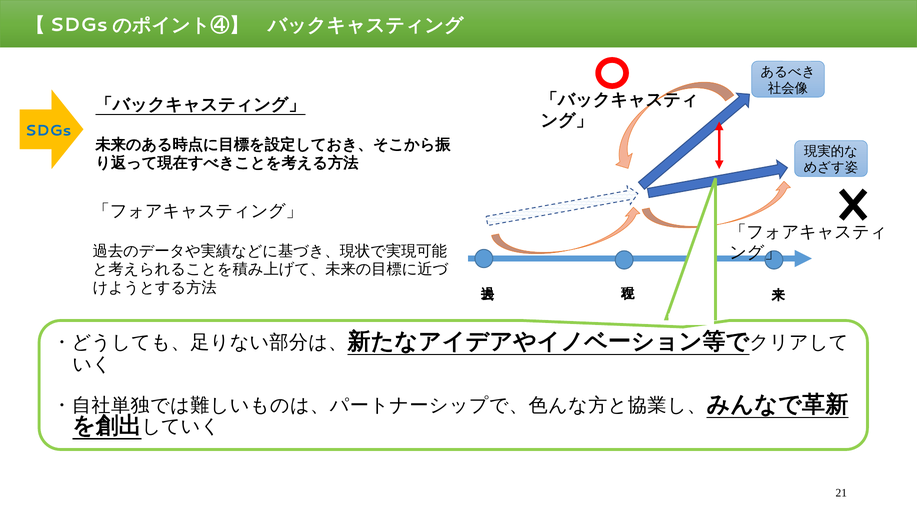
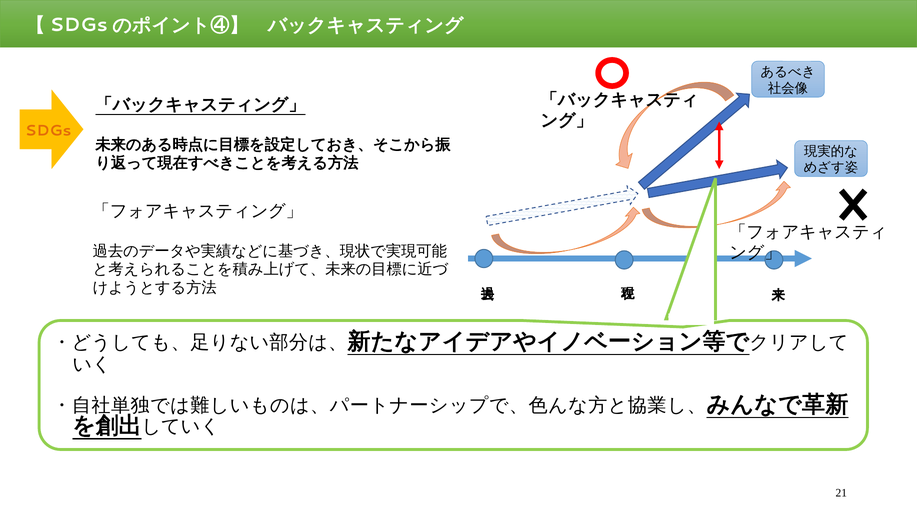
SDGs colour: blue -> orange
